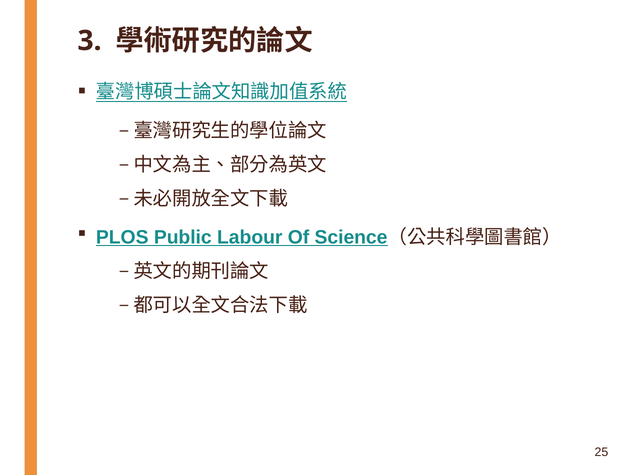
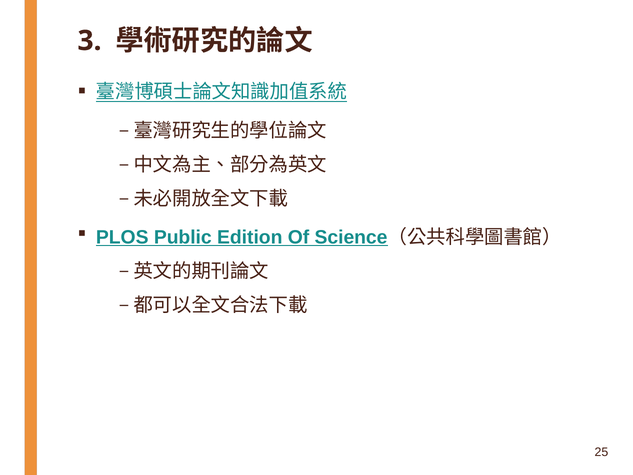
Labour: Labour -> Edition
